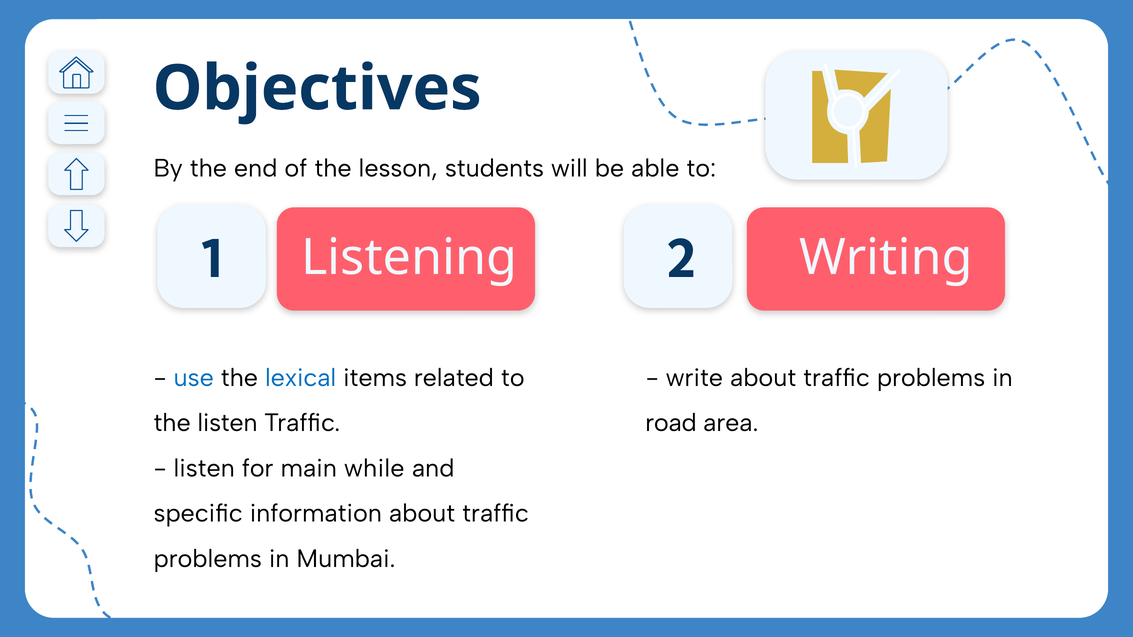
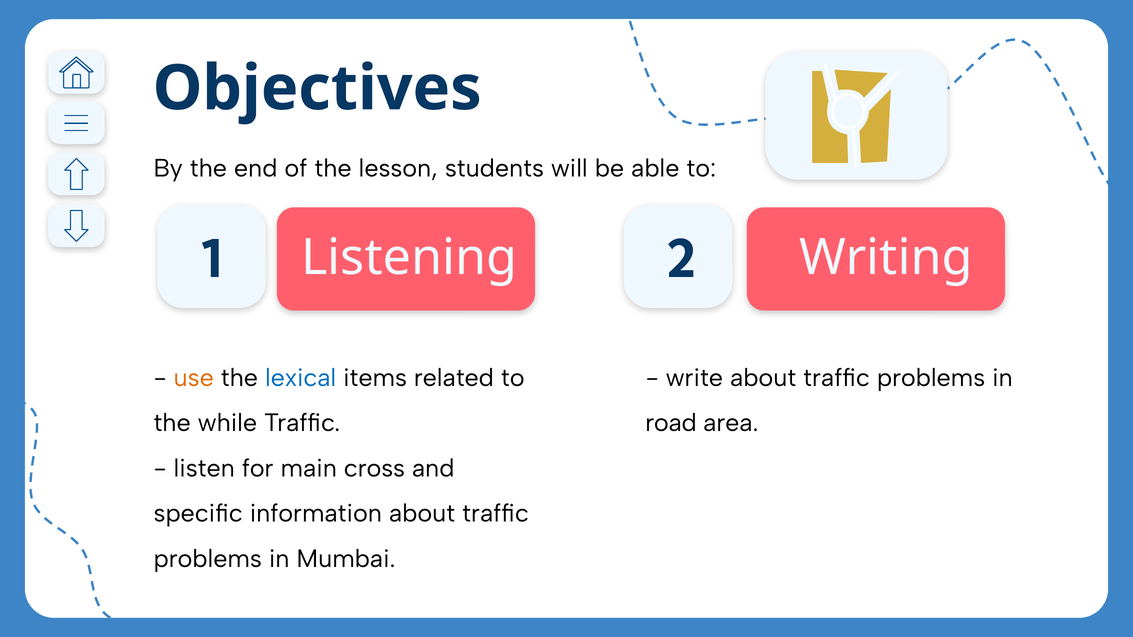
use colour: blue -> orange
the listen: listen -> while
while: while -> cross
